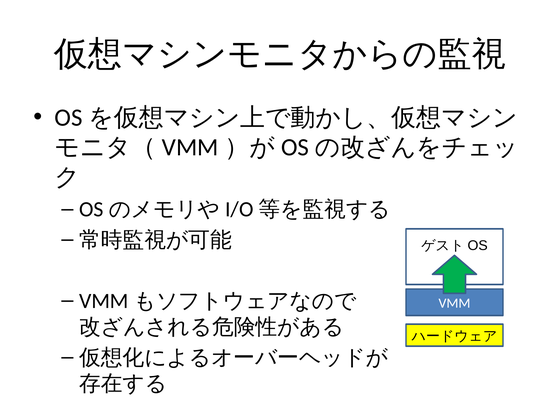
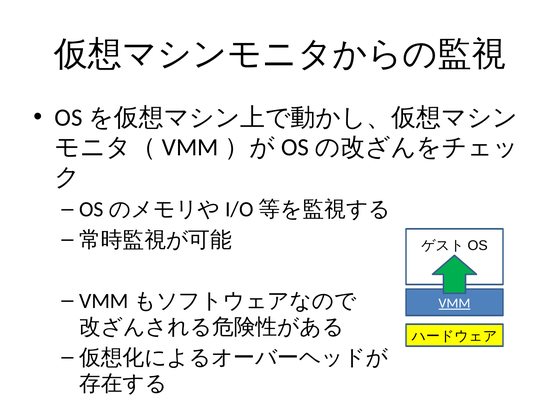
VMM underline: none -> present
